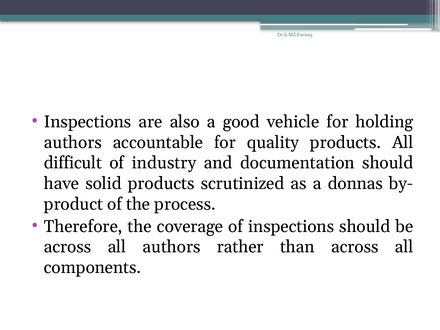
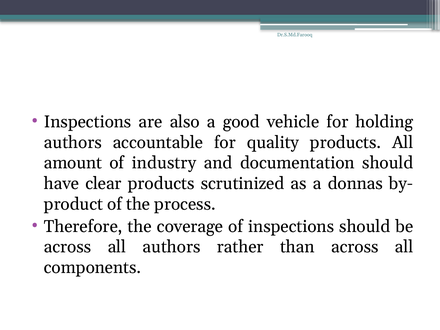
difficult: difficult -> amount
solid: solid -> clear
